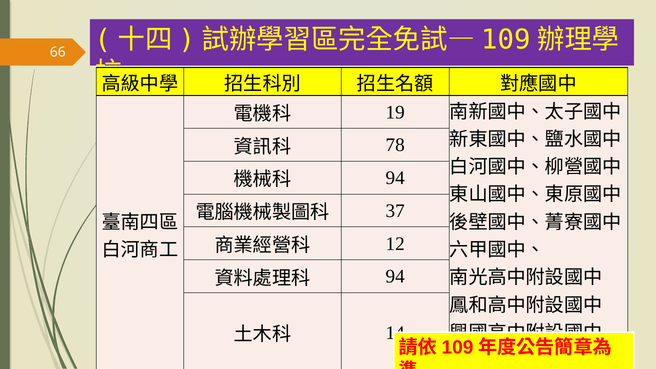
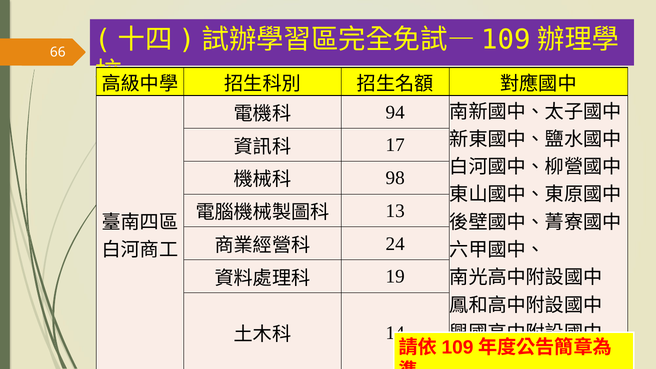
19: 19 -> 94
78: 78 -> 17
94 at (395, 178): 94 -> 98
37: 37 -> 13
12: 12 -> 24
94 at (395, 277): 94 -> 19
